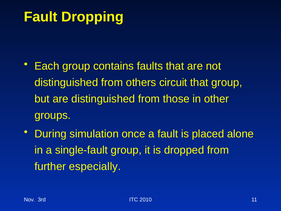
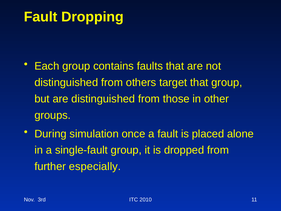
circuit: circuit -> target
